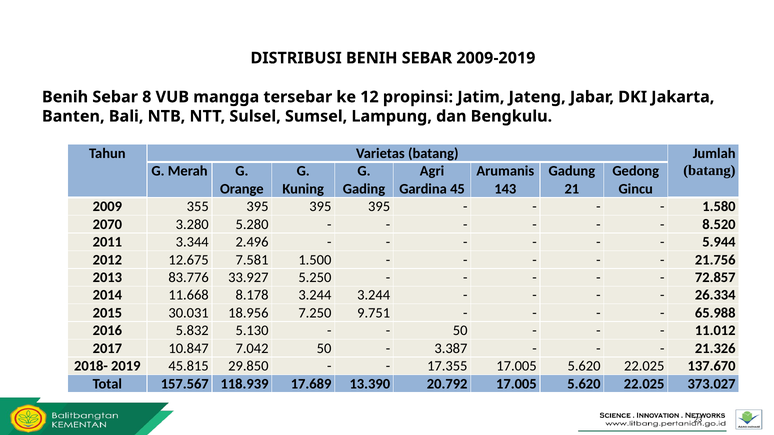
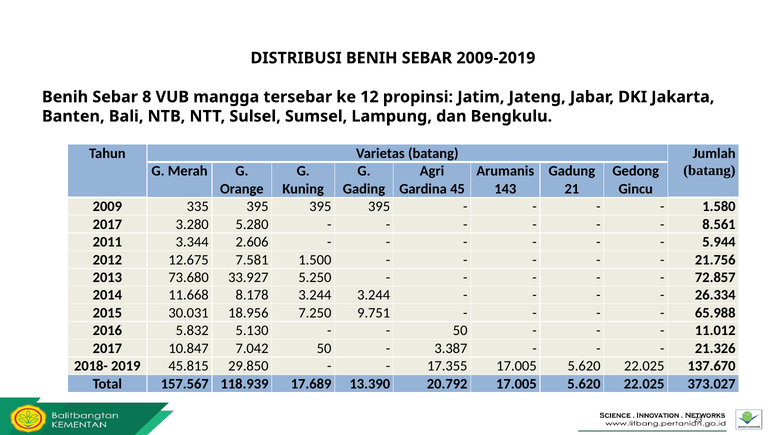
355: 355 -> 335
2070 at (107, 224): 2070 -> 2017
8.520: 8.520 -> 8.561
2.496: 2.496 -> 2.606
83.776: 83.776 -> 73.680
